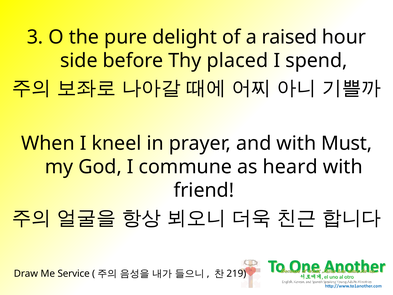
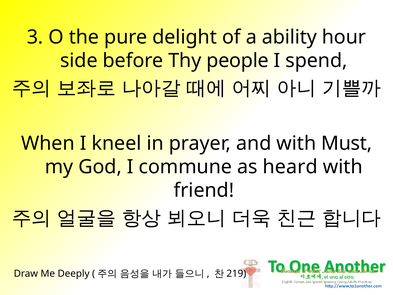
raised: raised -> ability
placed: placed -> people
Service: Service -> Deeply
